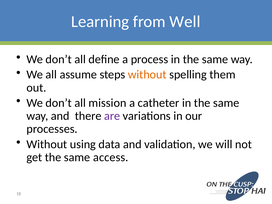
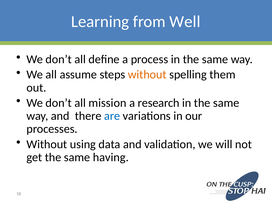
catheter: catheter -> research
are colour: purple -> blue
access: access -> having
